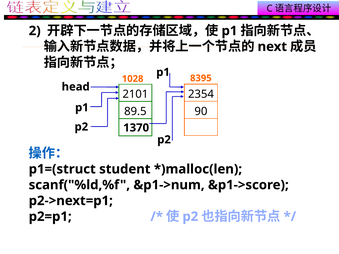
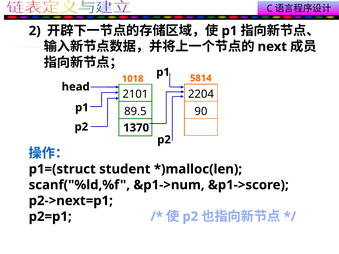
8395: 8395 -> 5814
1028: 1028 -> 1018
2354: 2354 -> 2204
